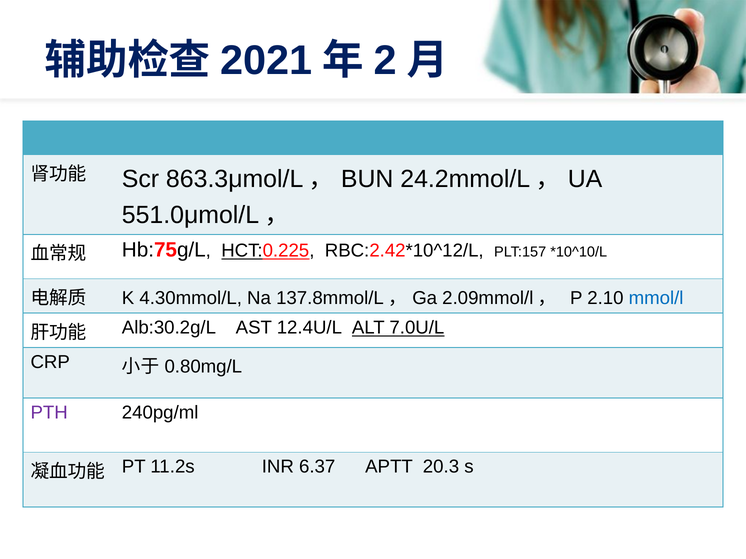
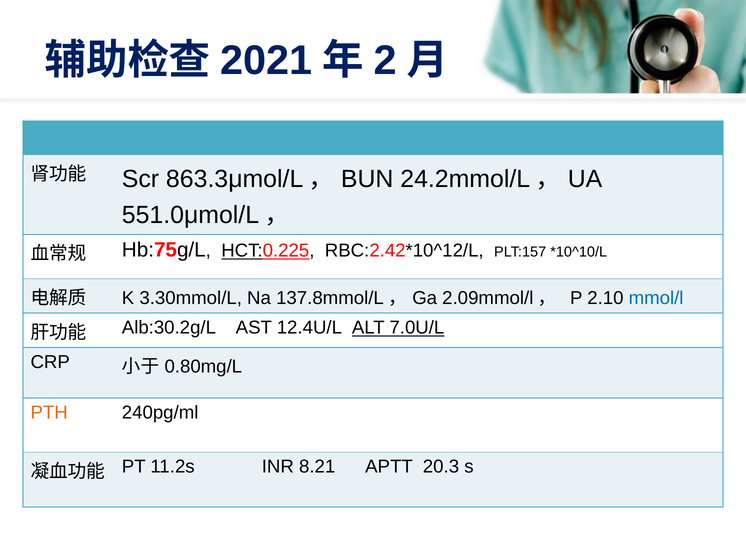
4.30mmol/L: 4.30mmol/L -> 3.30mmol/L
PTH colour: purple -> orange
6.37: 6.37 -> 8.21
